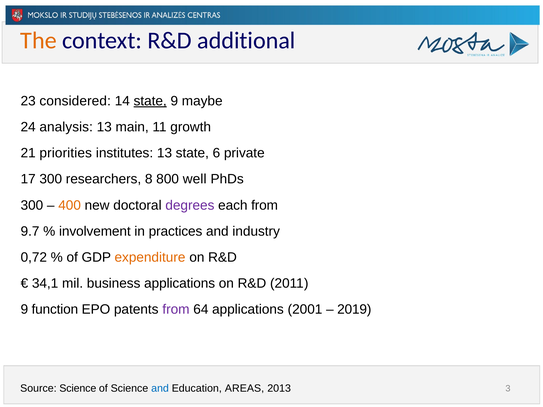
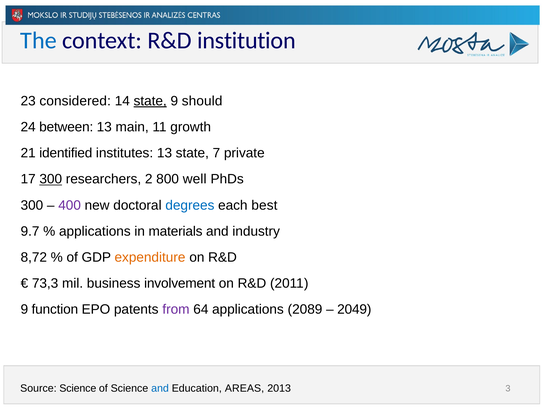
The colour: orange -> blue
additional: additional -> institution
maybe: maybe -> should
analysis: analysis -> between
priorities: priorities -> identified
6: 6 -> 7
300 at (51, 179) underline: none -> present
8: 8 -> 2
400 colour: orange -> purple
degrees colour: purple -> blue
each from: from -> best
involvement at (95, 231): involvement -> applications
practices: practices -> materials
0,72: 0,72 -> 8,72
34,1: 34,1 -> 73,3
business applications: applications -> involvement
2001: 2001 -> 2089
2019: 2019 -> 2049
